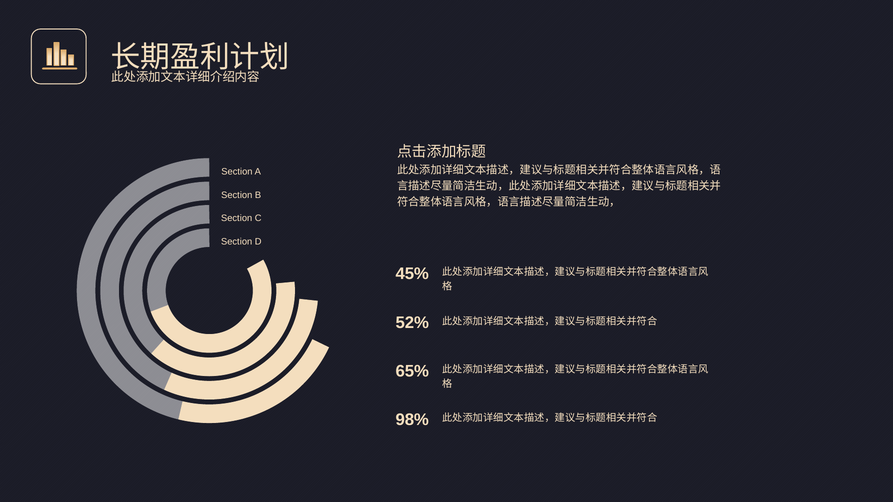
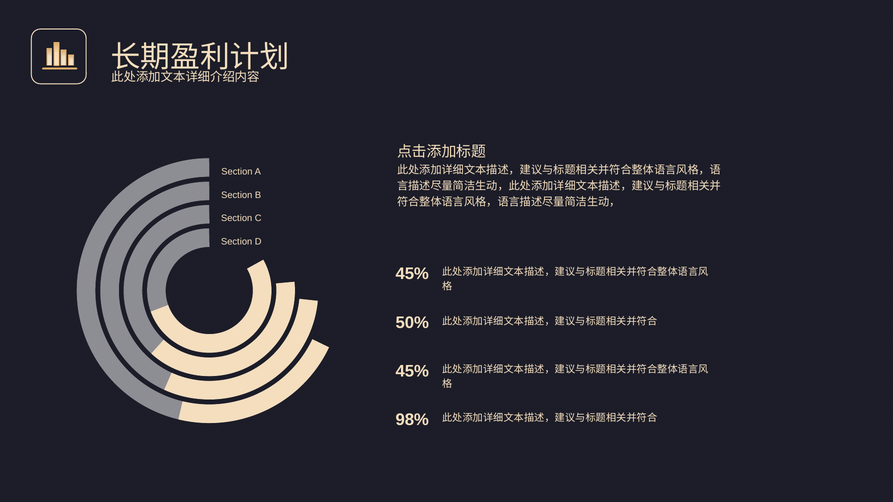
52%: 52% -> 50%
65% at (412, 371): 65% -> 45%
